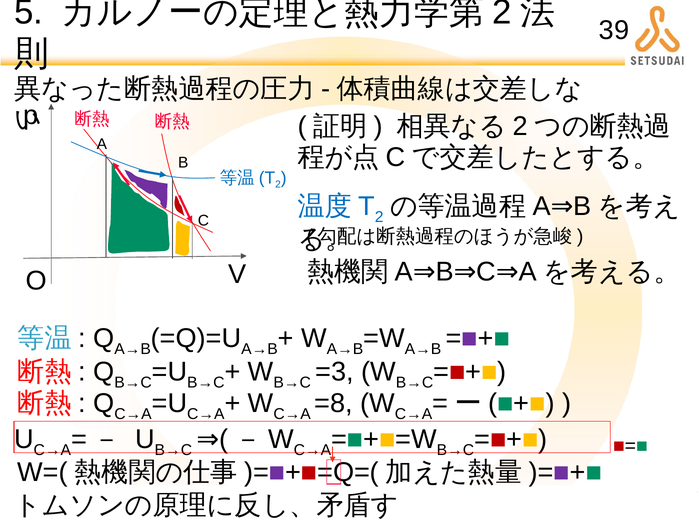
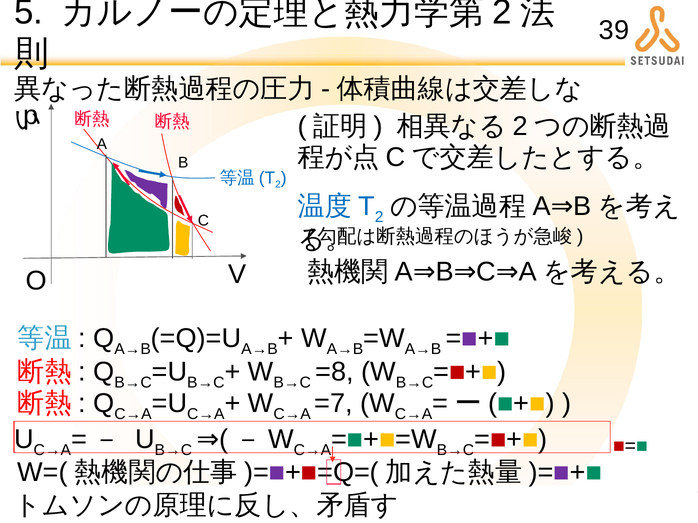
=3: =3 -> =8
=8: =8 -> =7
